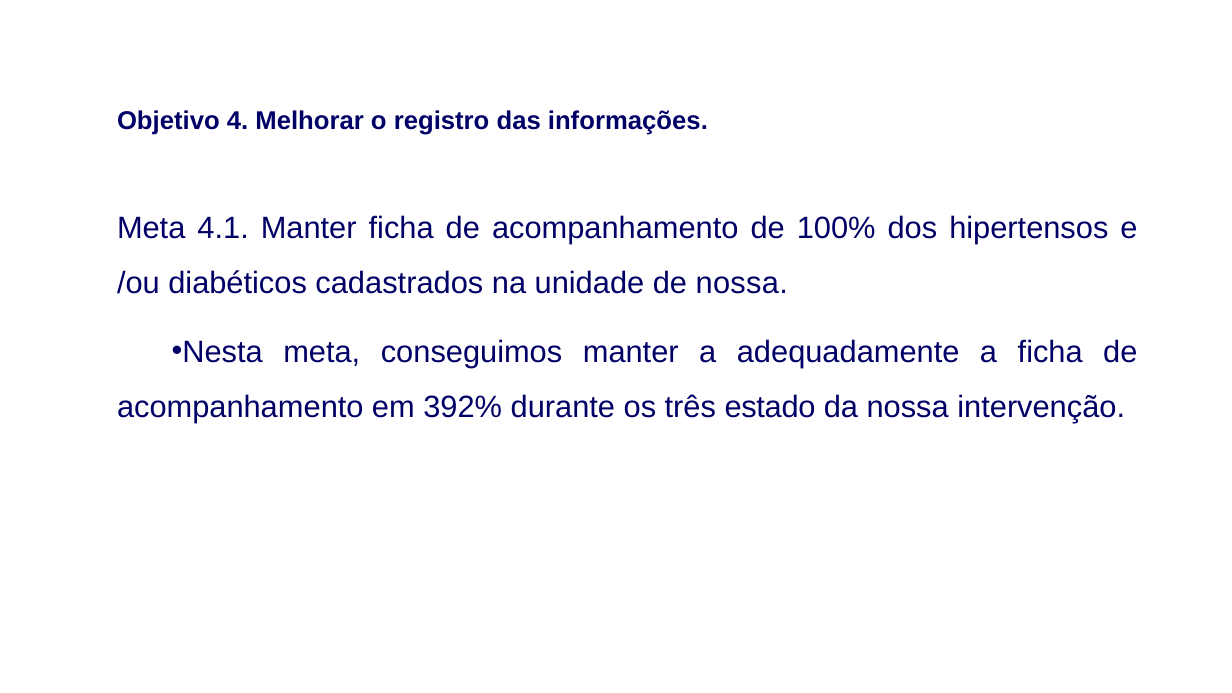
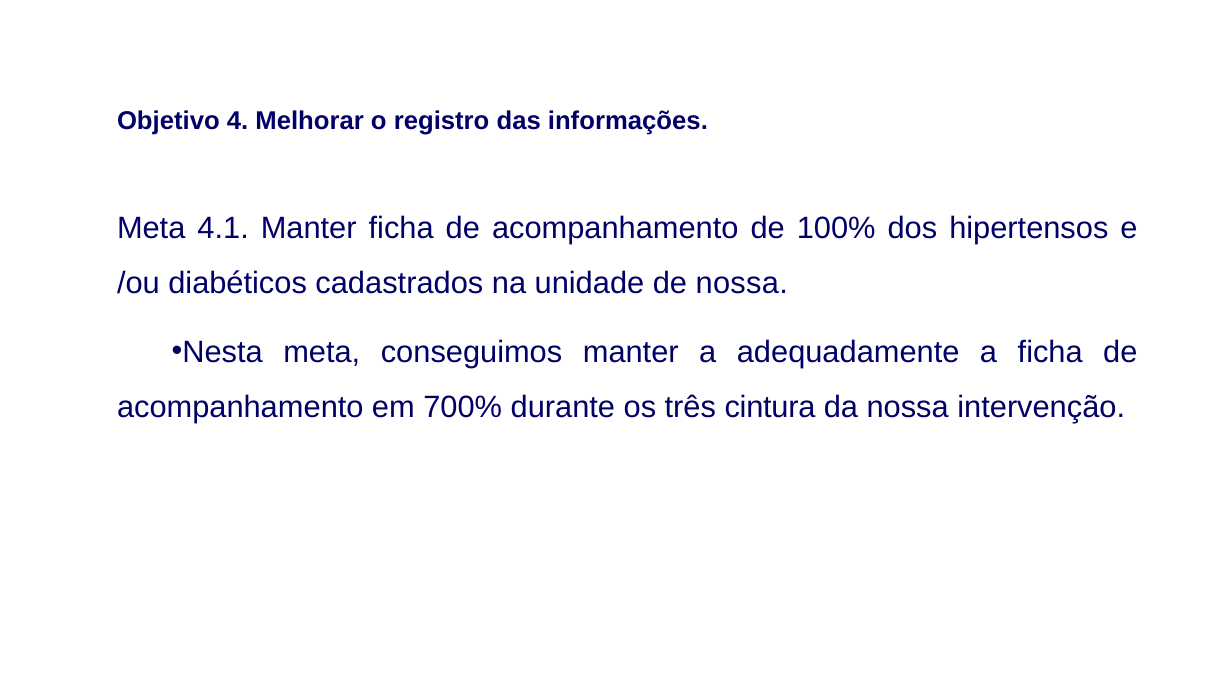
392%: 392% -> 700%
estado: estado -> cintura
